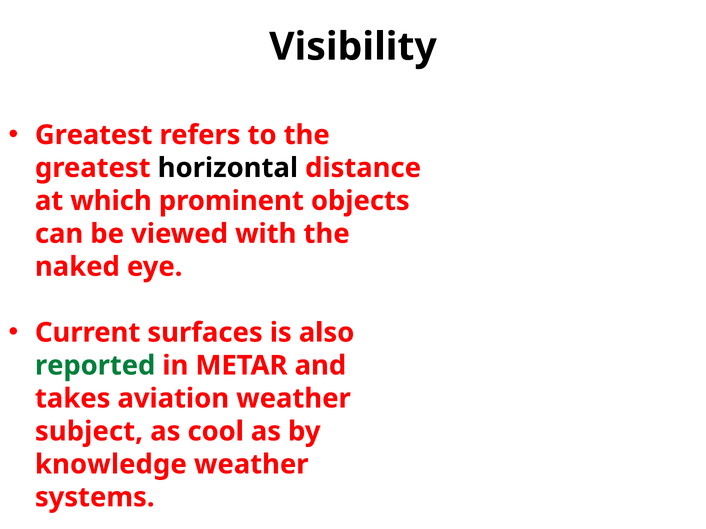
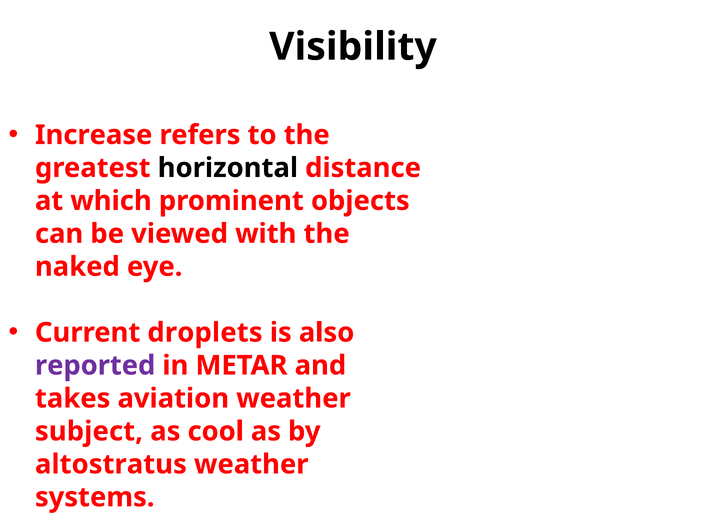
Greatest at (94, 135): Greatest -> Increase
surfaces: surfaces -> droplets
reported colour: green -> purple
knowledge: knowledge -> altostratus
